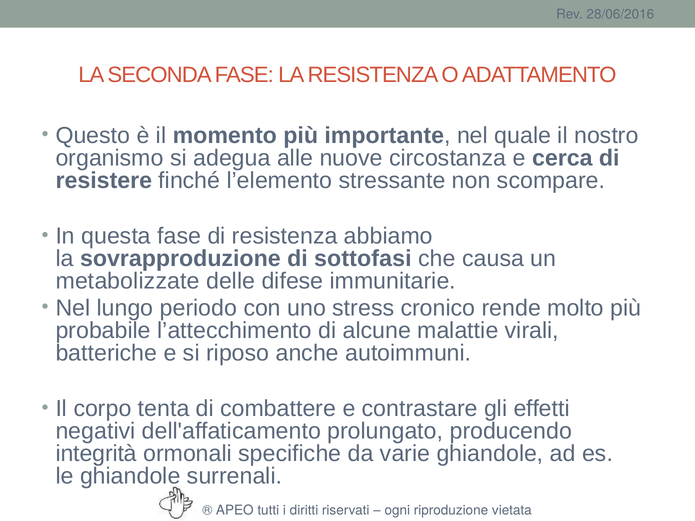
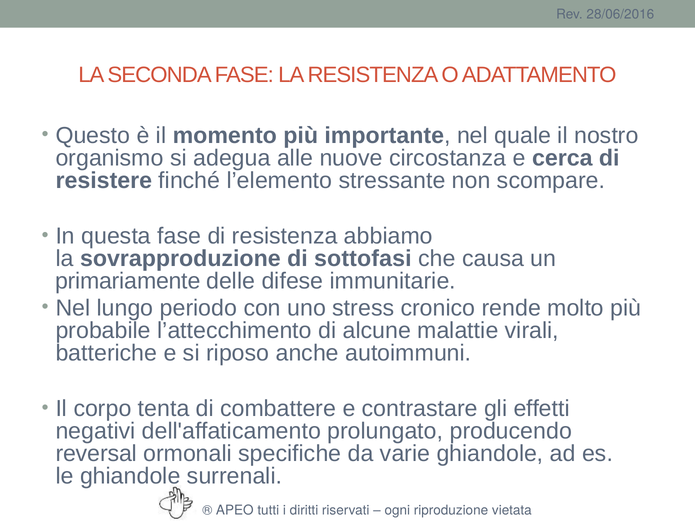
metabolizzate: metabolizzate -> primariamente
integrità: integrità -> reversal
